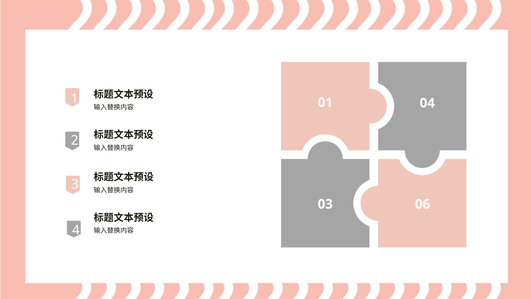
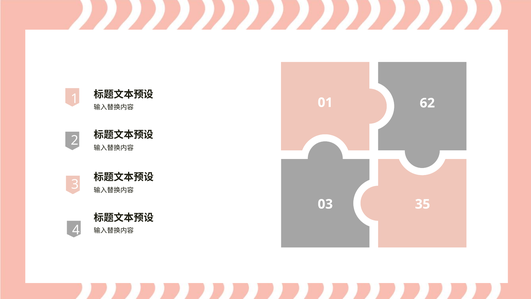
04: 04 -> 62
06: 06 -> 35
